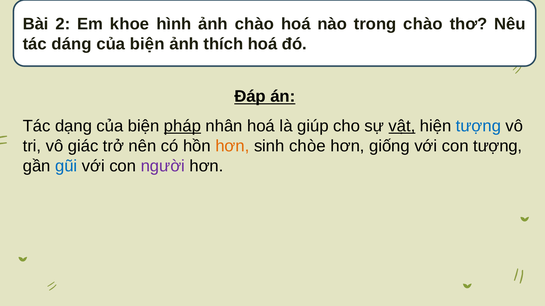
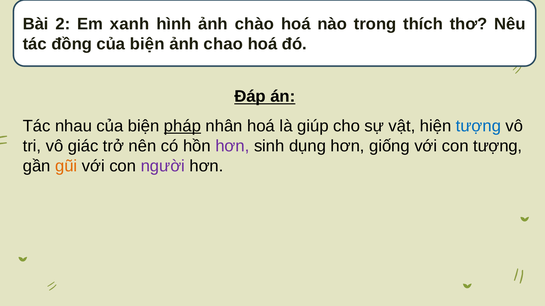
khoe: khoe -> xanh
trong chào: chào -> thích
dáng: dáng -> đồng
thích: thích -> chao
dạng: dạng -> nhau
vật underline: present -> none
hơn at (232, 146) colour: orange -> purple
chòe: chòe -> dụng
gũi colour: blue -> orange
